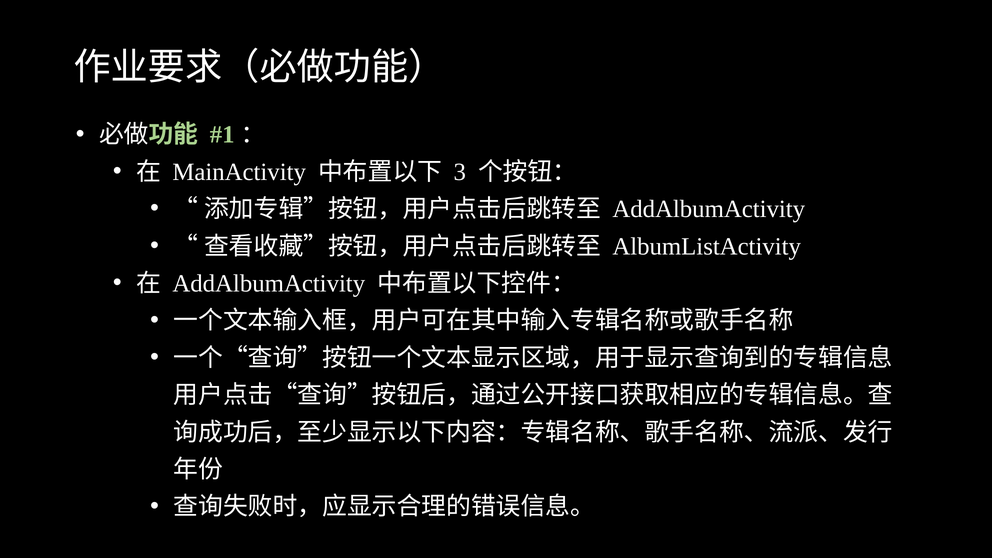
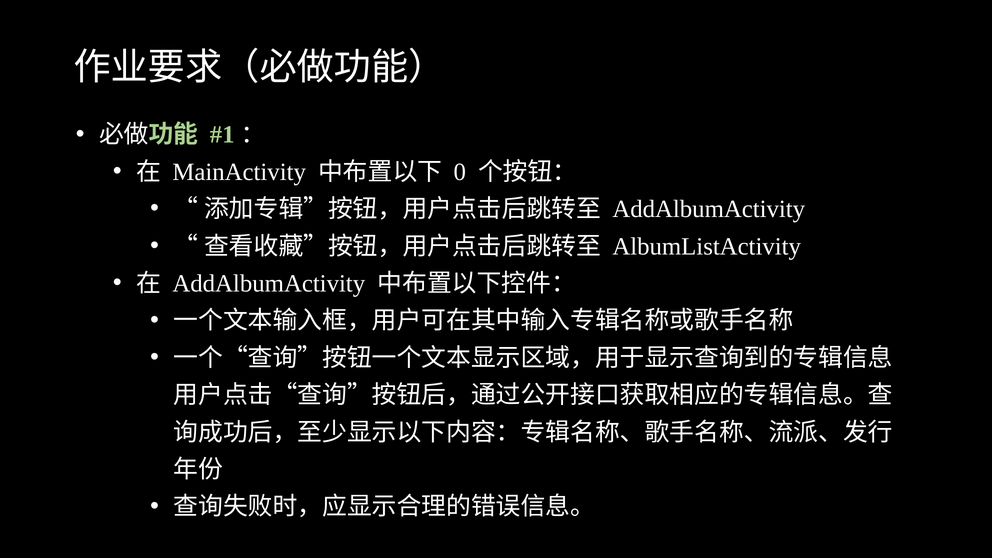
3: 3 -> 0
